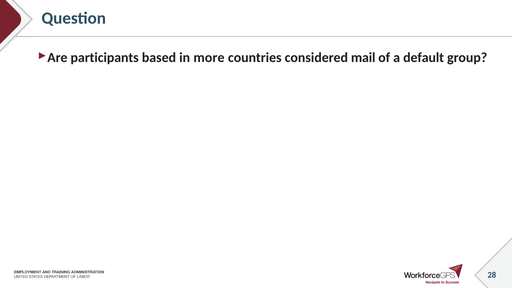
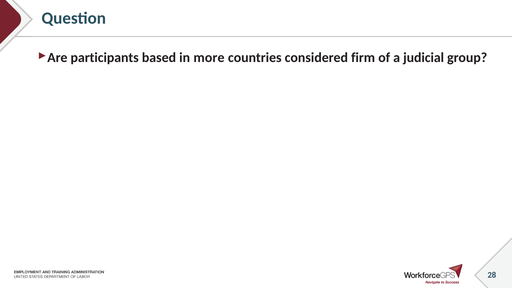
mail: mail -> firm
default: default -> judicial
